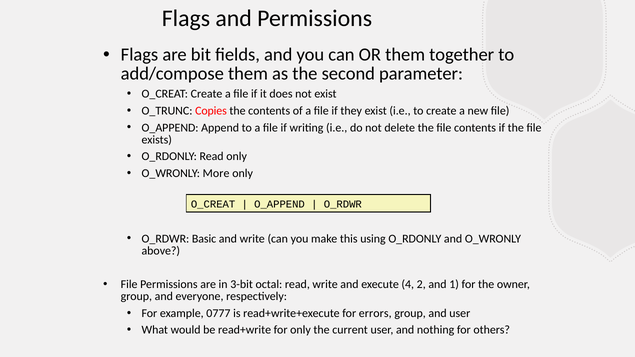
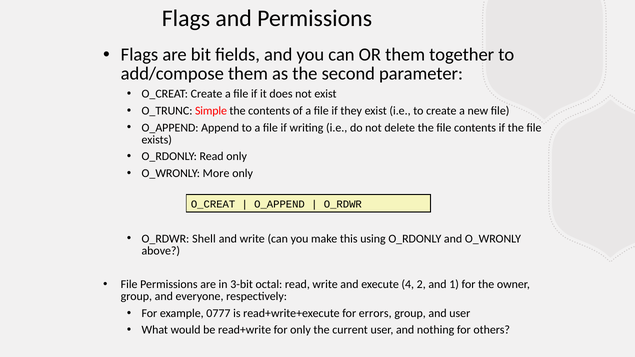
Copies: Copies -> Simple
Basic: Basic -> Shell
